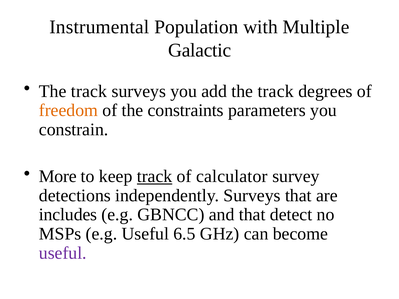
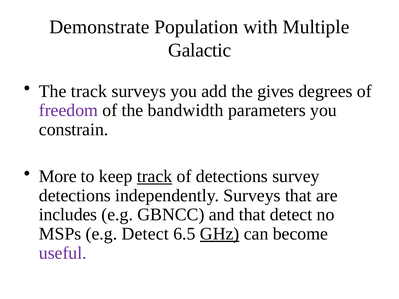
Instrumental: Instrumental -> Demonstrate
add the track: track -> gives
freedom colour: orange -> purple
constraints: constraints -> bandwidth
of calculator: calculator -> detections
e.g Useful: Useful -> Detect
GHz underline: none -> present
